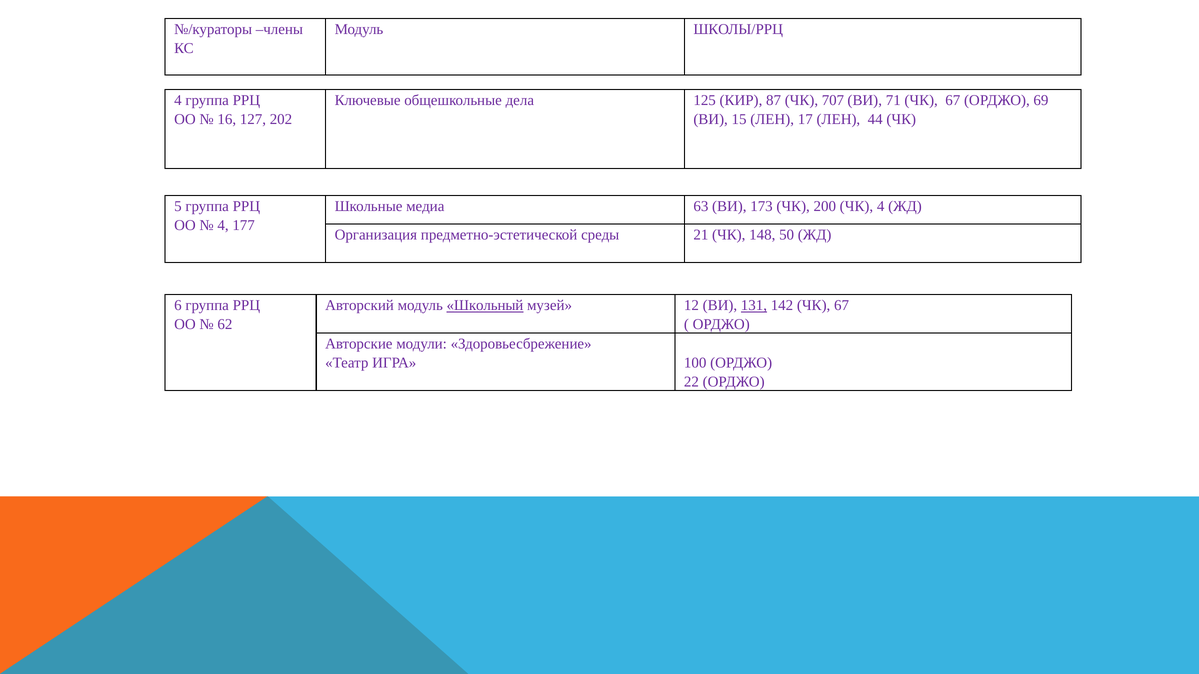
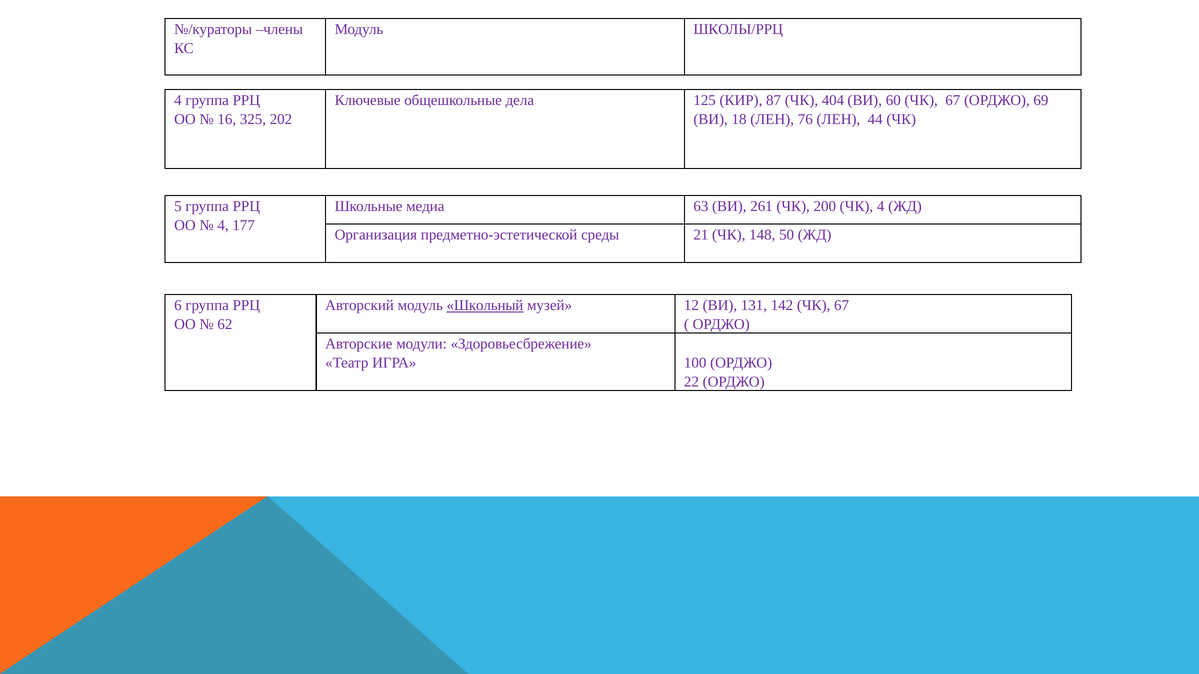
707: 707 -> 404
71: 71 -> 60
127: 127 -> 325
15: 15 -> 18
17: 17 -> 76
173: 173 -> 261
131 underline: present -> none
